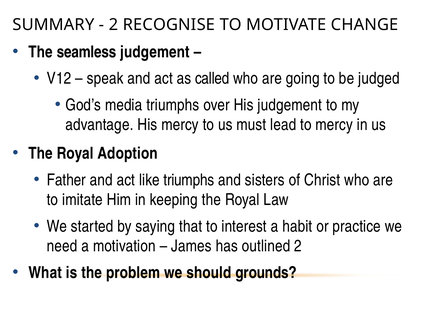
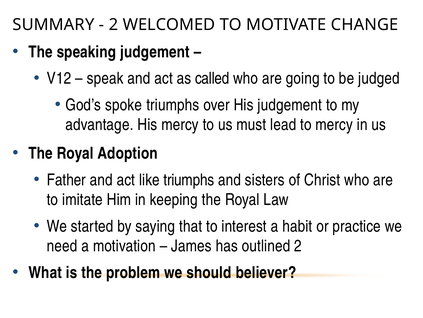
RECOGNISE: RECOGNISE -> WELCOMED
seamless: seamless -> speaking
media: media -> spoke
grounds: grounds -> believer
